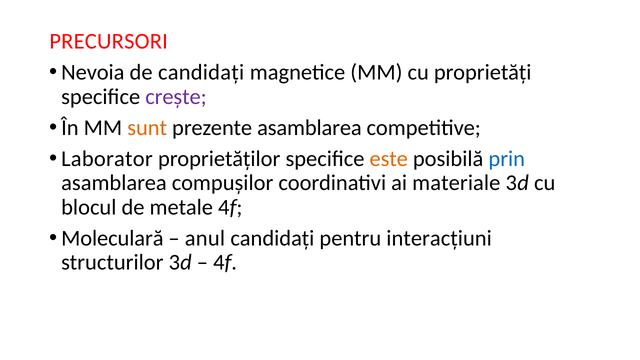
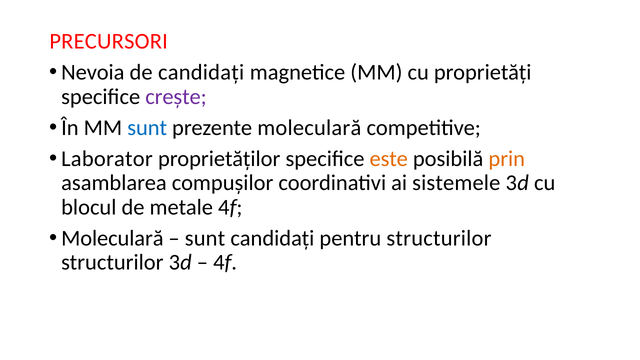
sunt at (147, 128) colour: orange -> blue
prezente asamblarea: asamblarea -> moleculară
prin colour: blue -> orange
materiale: materiale -> sistemele
anul at (205, 238): anul -> sunt
pentru interacțiuni: interacțiuni -> structurilor
